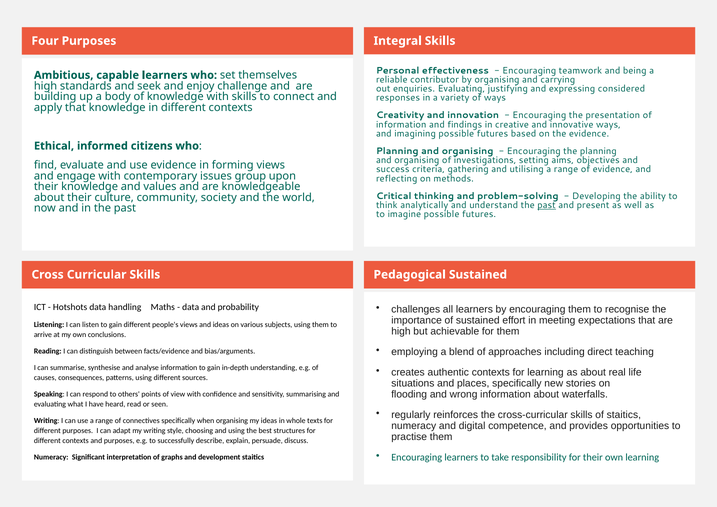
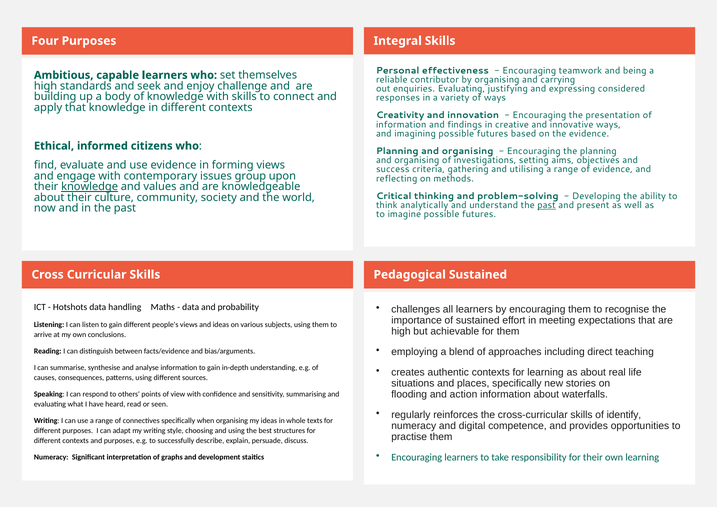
knowledge at (90, 187) underline: none -> present
wrong: wrong -> action
of staitics: staitics -> identify
